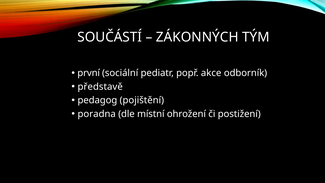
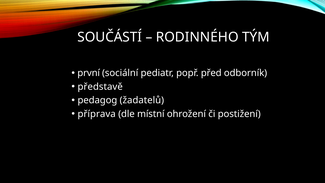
ZÁKONNÝCH: ZÁKONNÝCH -> RODINNÉHO
akce: akce -> před
pojištění: pojištění -> žadatelů
poradna: poradna -> příprava
